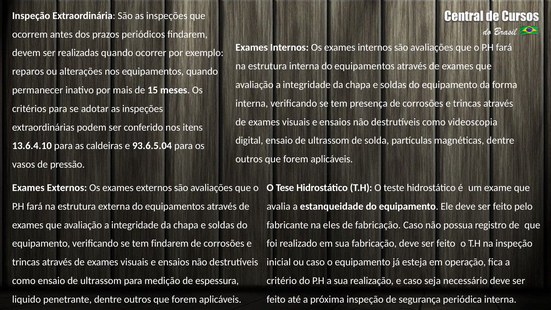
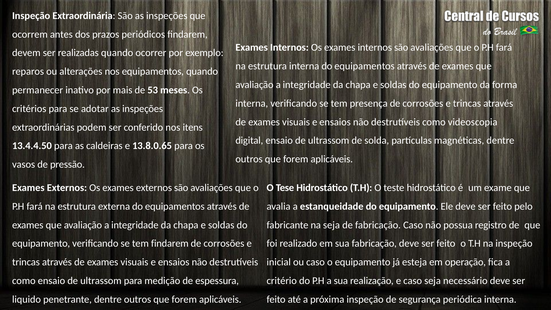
15: 15 -> 53
13.6.4.10: 13.6.4.10 -> 13.4.4.50
93.6.5.04: 93.6.5.04 -> 13.8.0.65
na eles: eles -> seja
